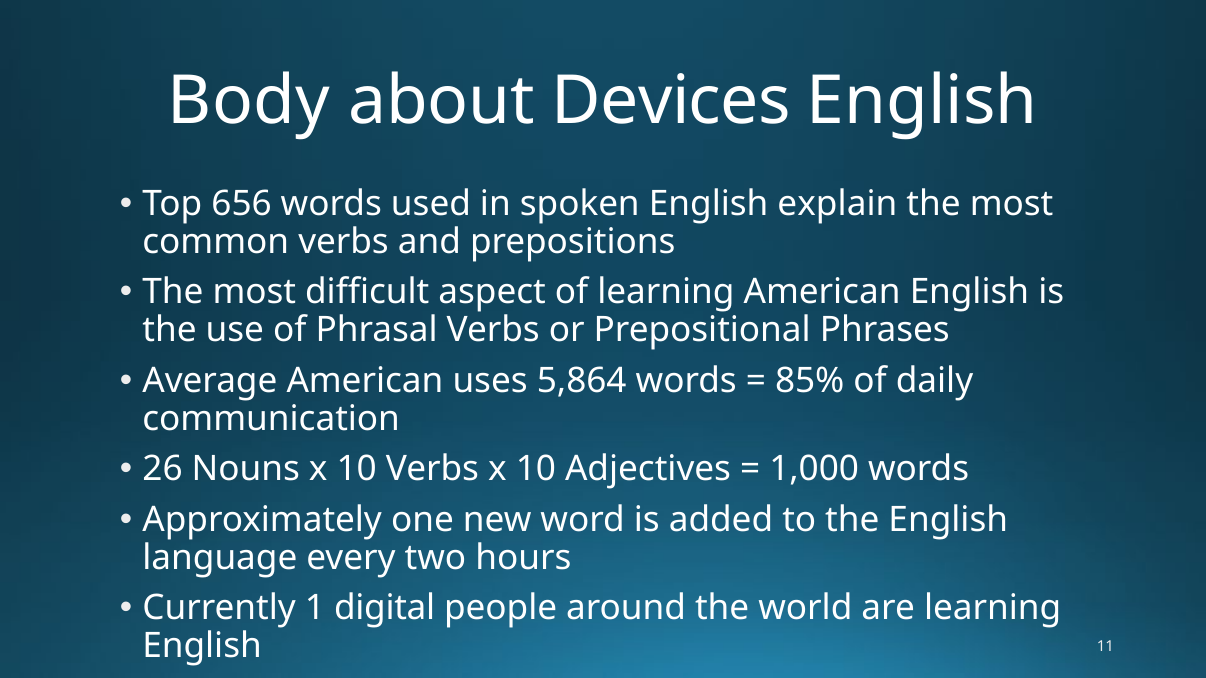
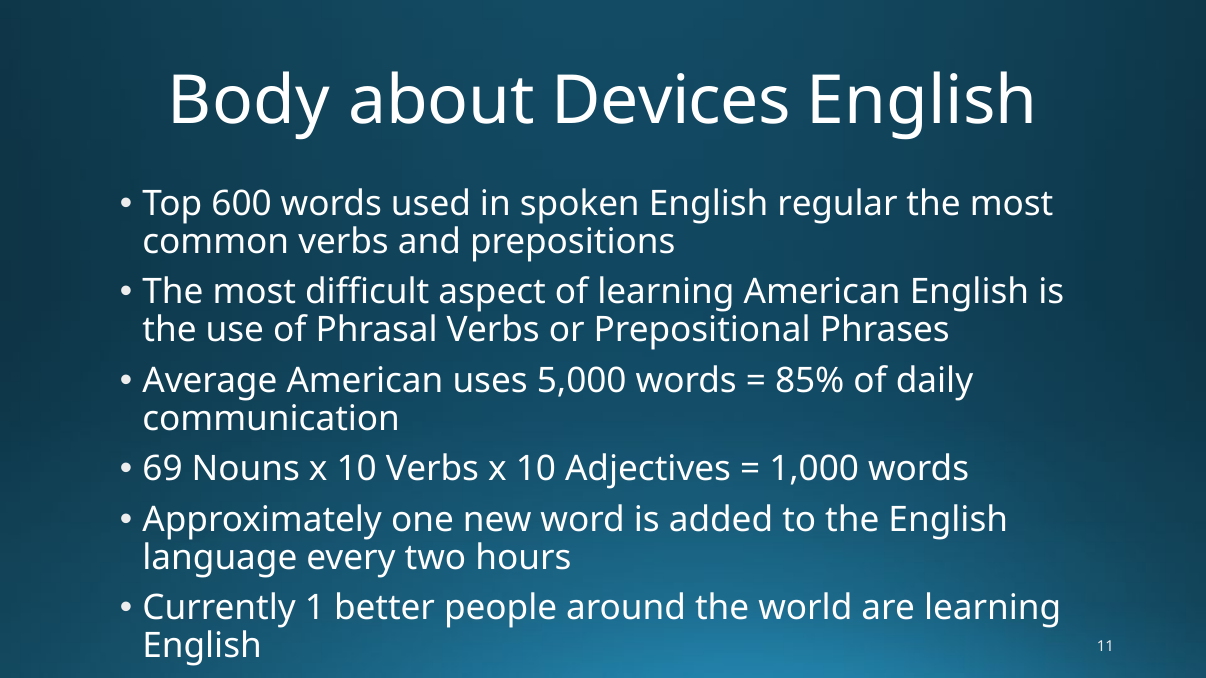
656: 656 -> 600
explain: explain -> regular
5,864: 5,864 -> 5,000
26: 26 -> 69
digital: digital -> better
